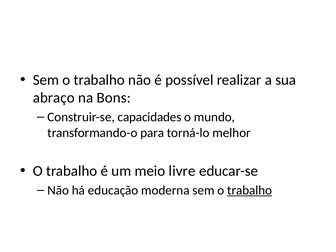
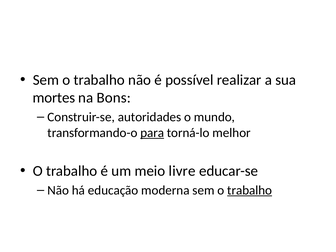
abraço: abraço -> mortes
capacidades: capacidades -> autoridades
para underline: none -> present
